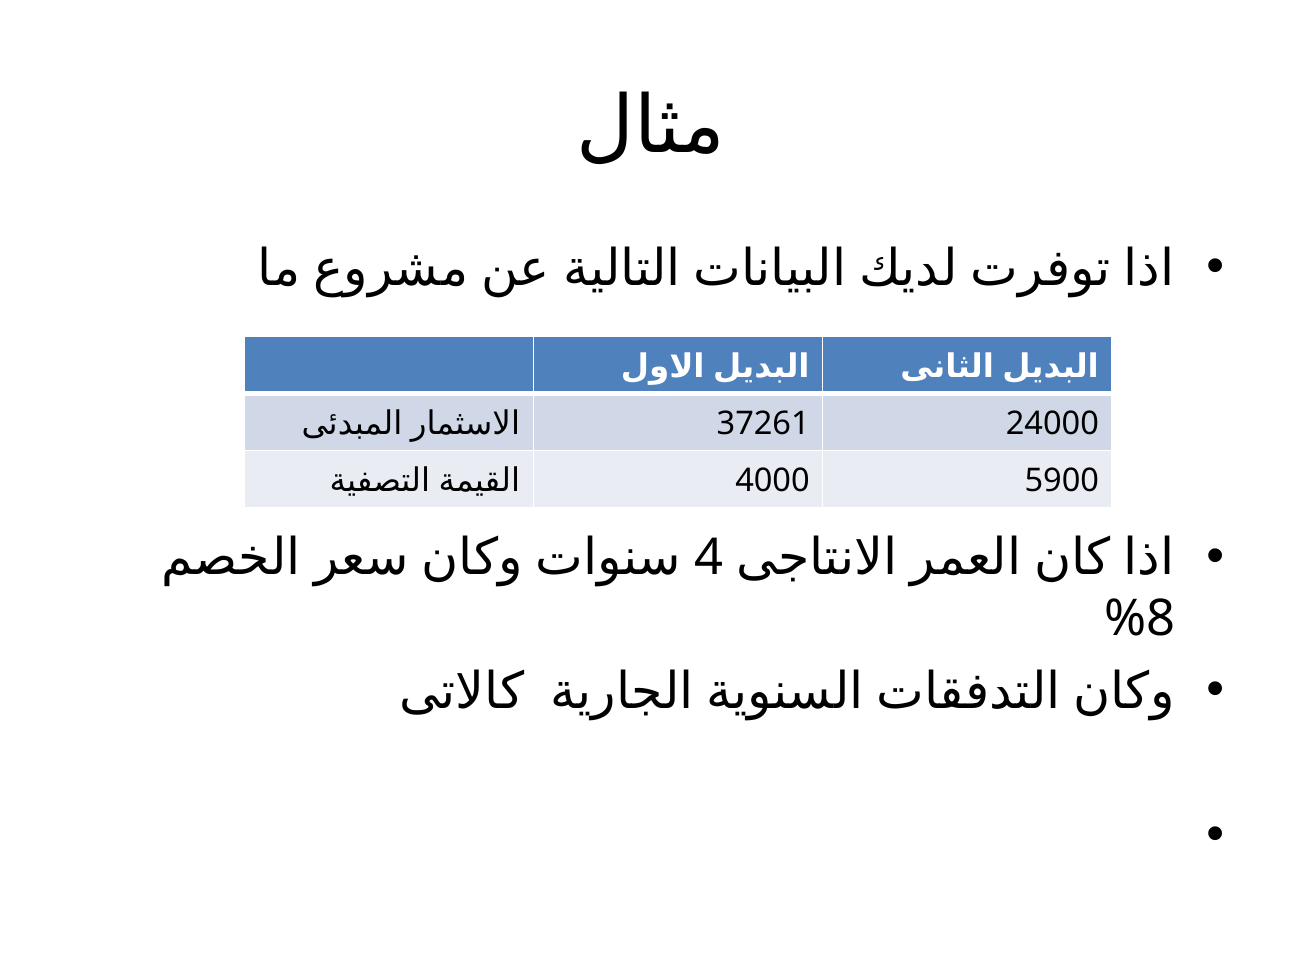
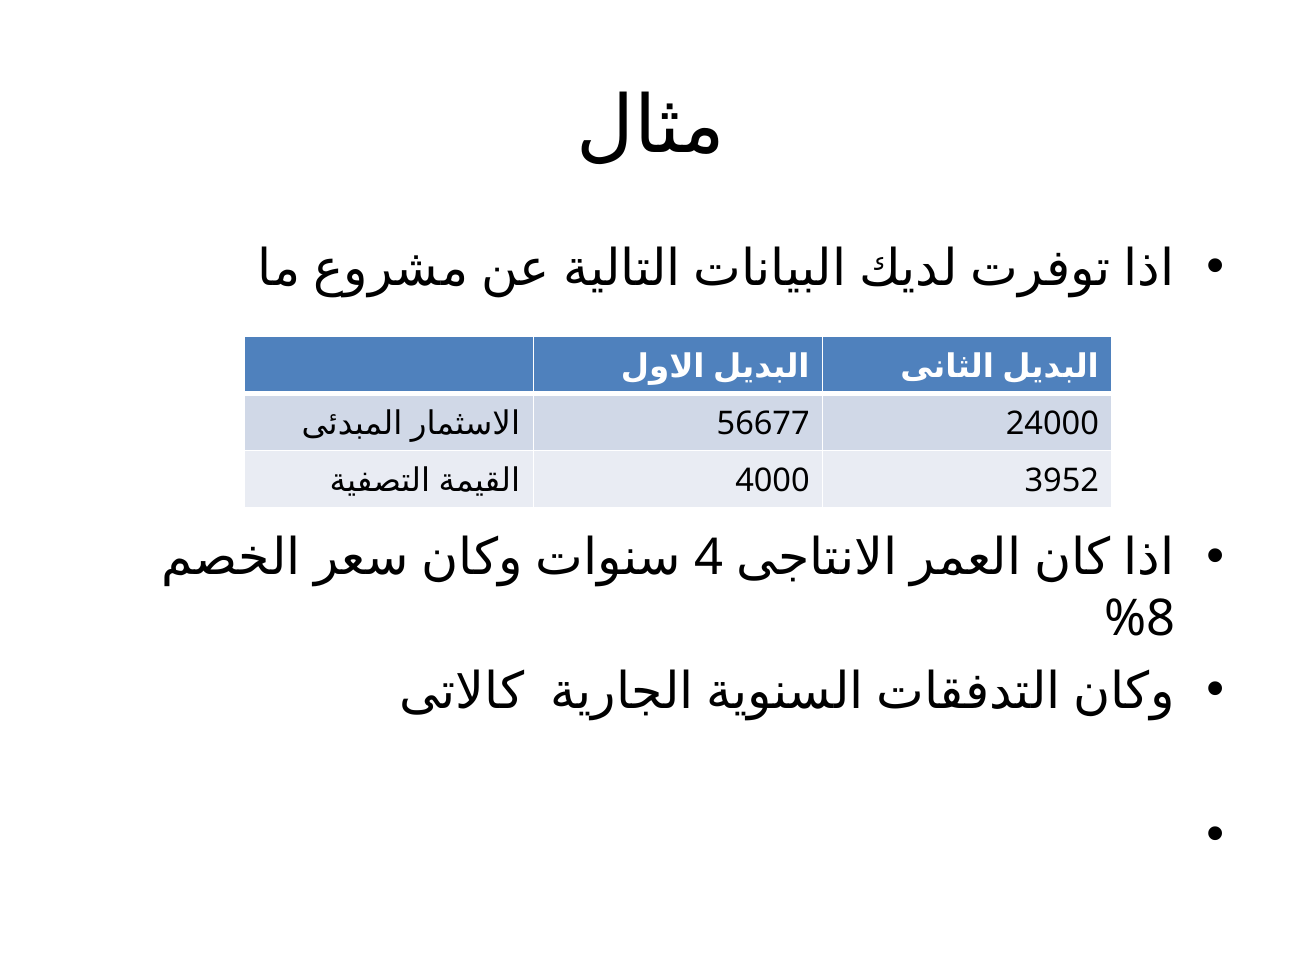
37261: 37261 -> 56677
5900: 5900 -> 3952
